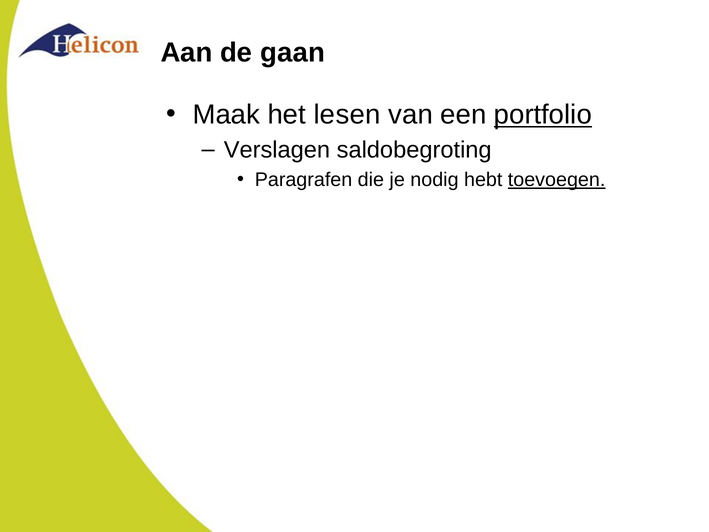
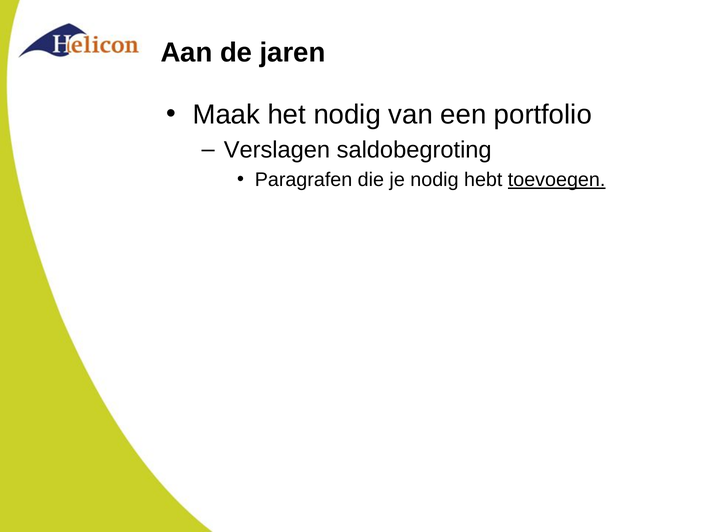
gaan: gaan -> jaren
het lesen: lesen -> nodig
portfolio underline: present -> none
